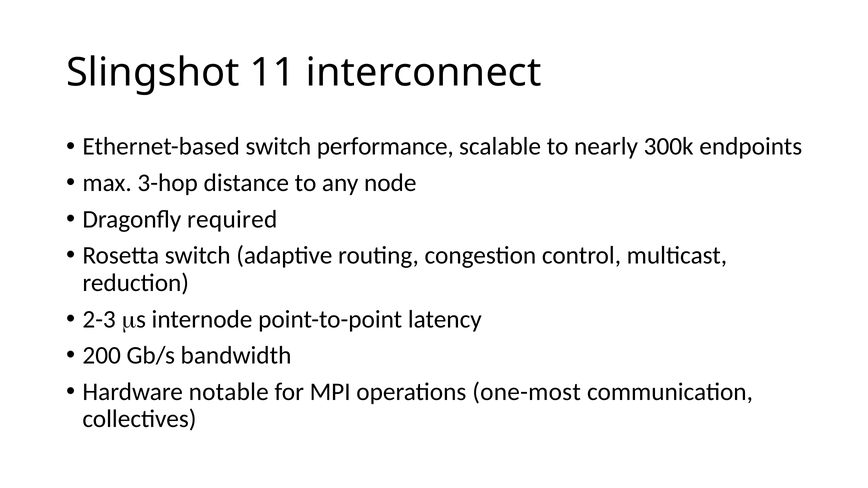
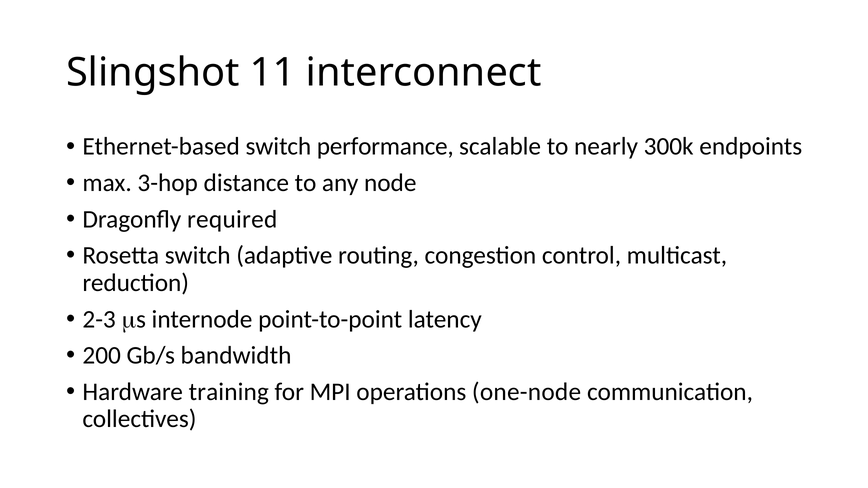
notable: notable -> training
one-most: one-most -> one-node
